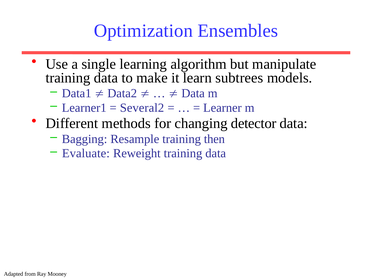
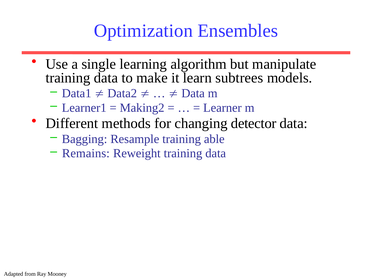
Several2: Several2 -> Making2
then: then -> able
Evaluate: Evaluate -> Remains
